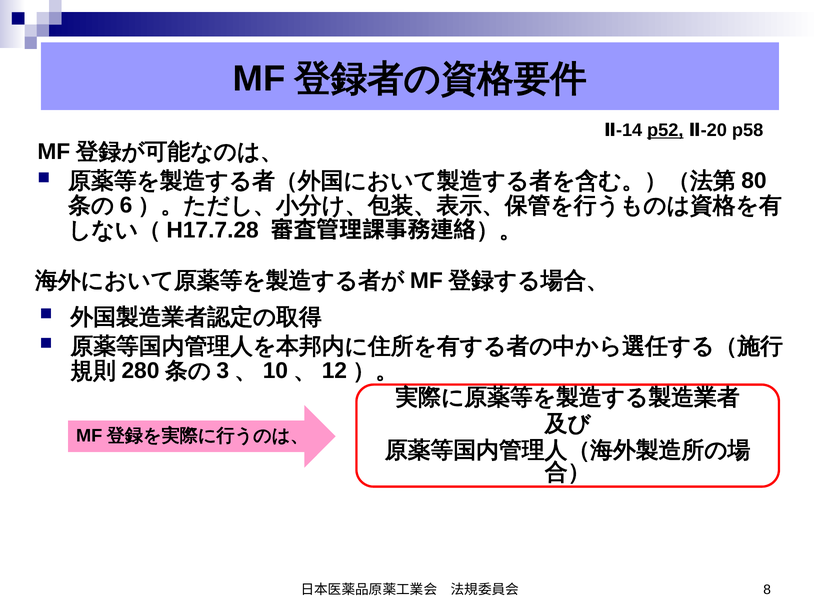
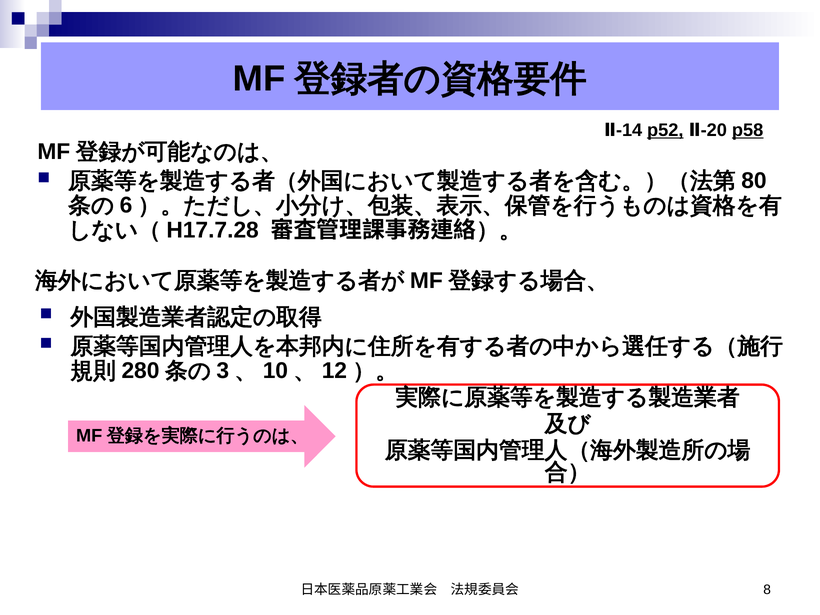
p58 underline: none -> present
